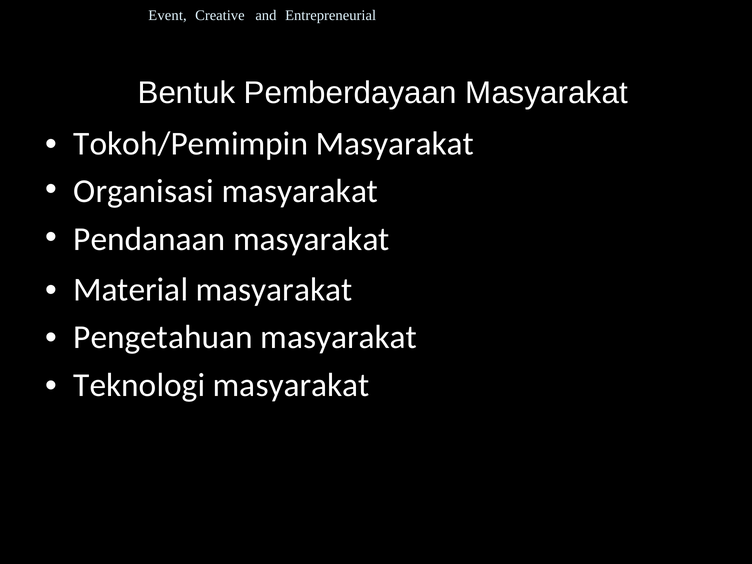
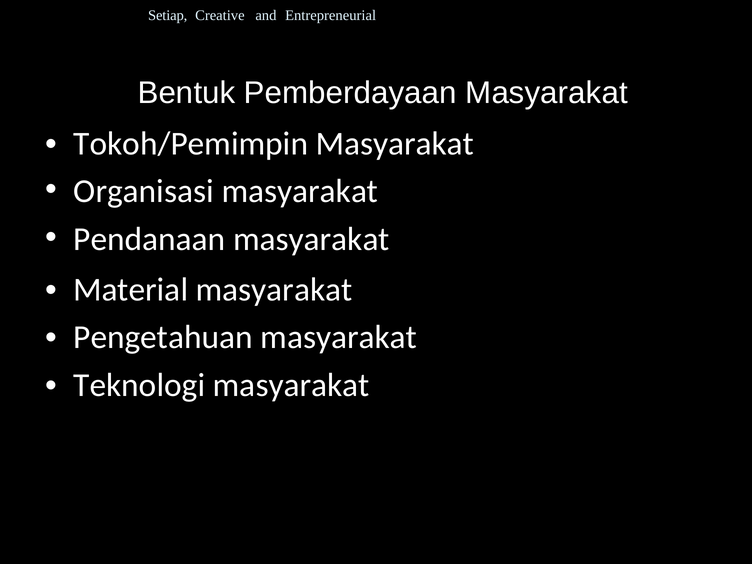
Event: Event -> Setiap
